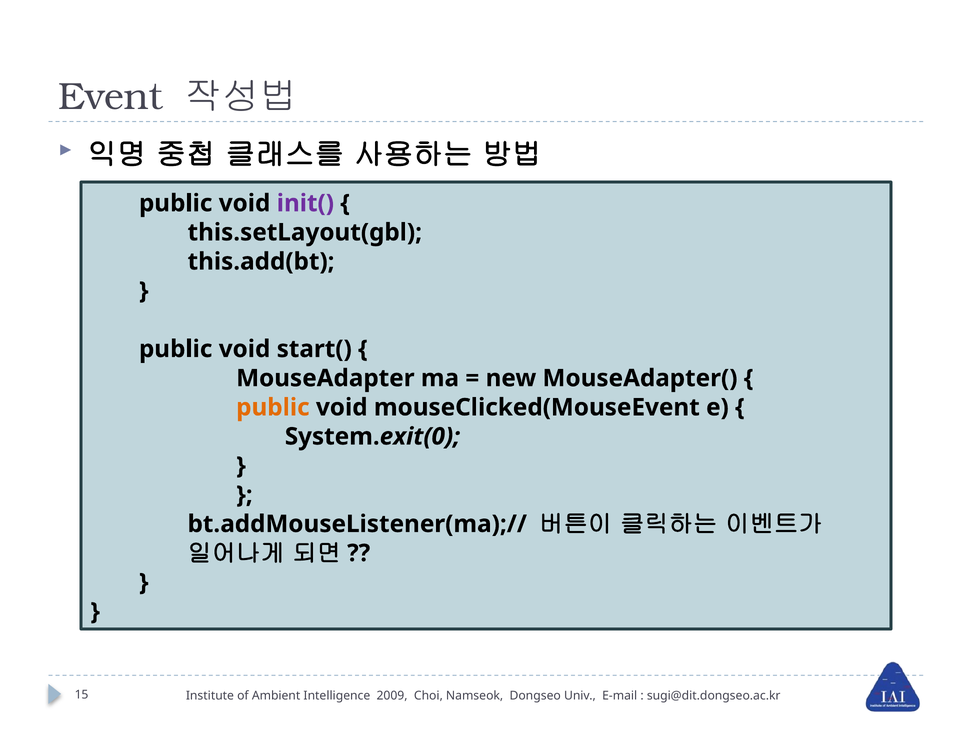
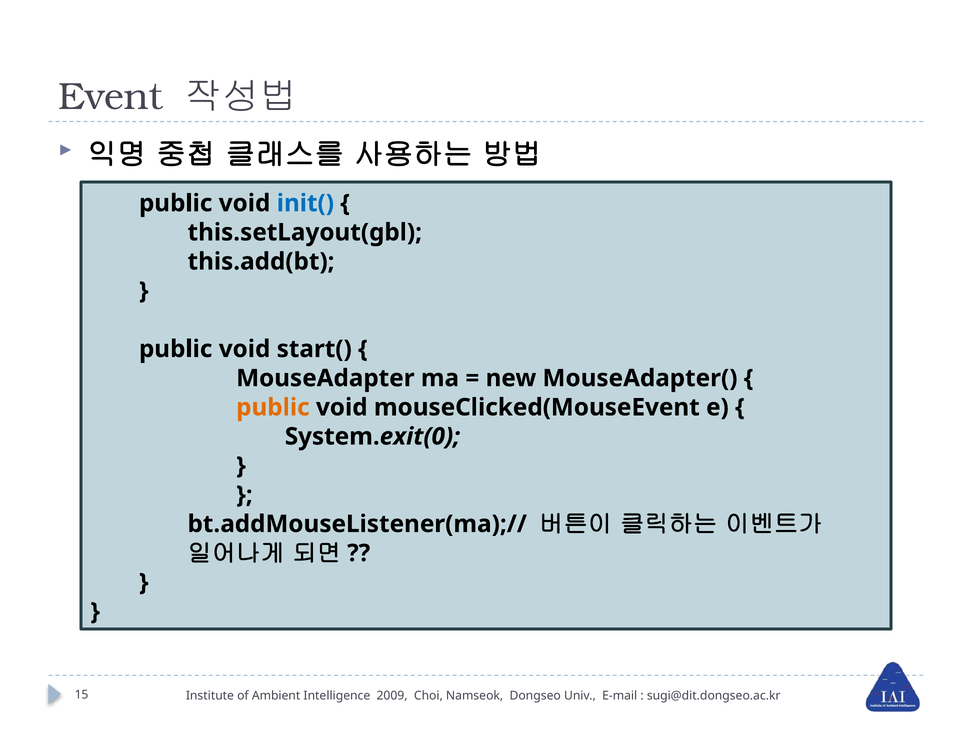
init( colour: purple -> blue
